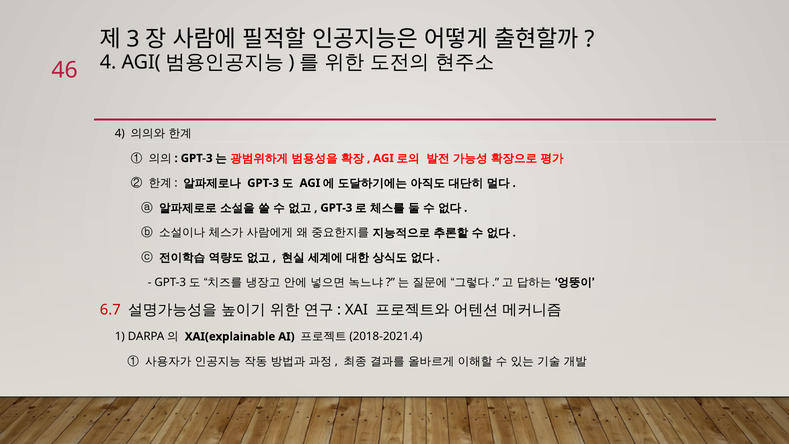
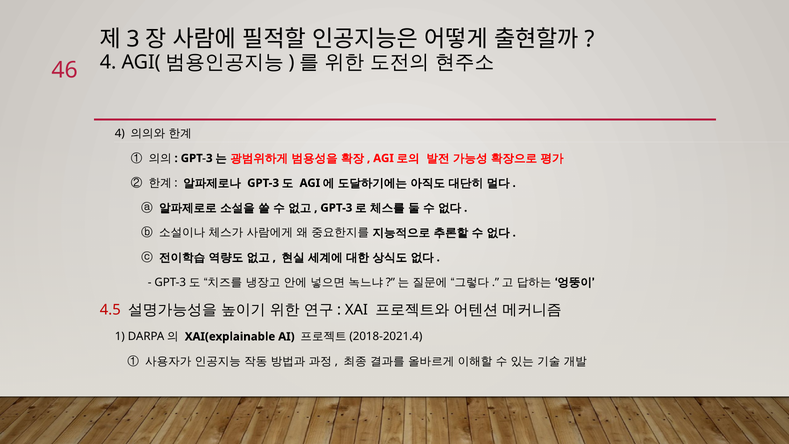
6.7: 6.7 -> 4.5
